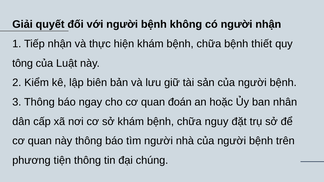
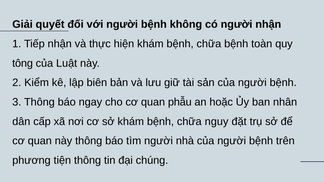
thiết: thiết -> toàn
đoán: đoán -> phẫu
